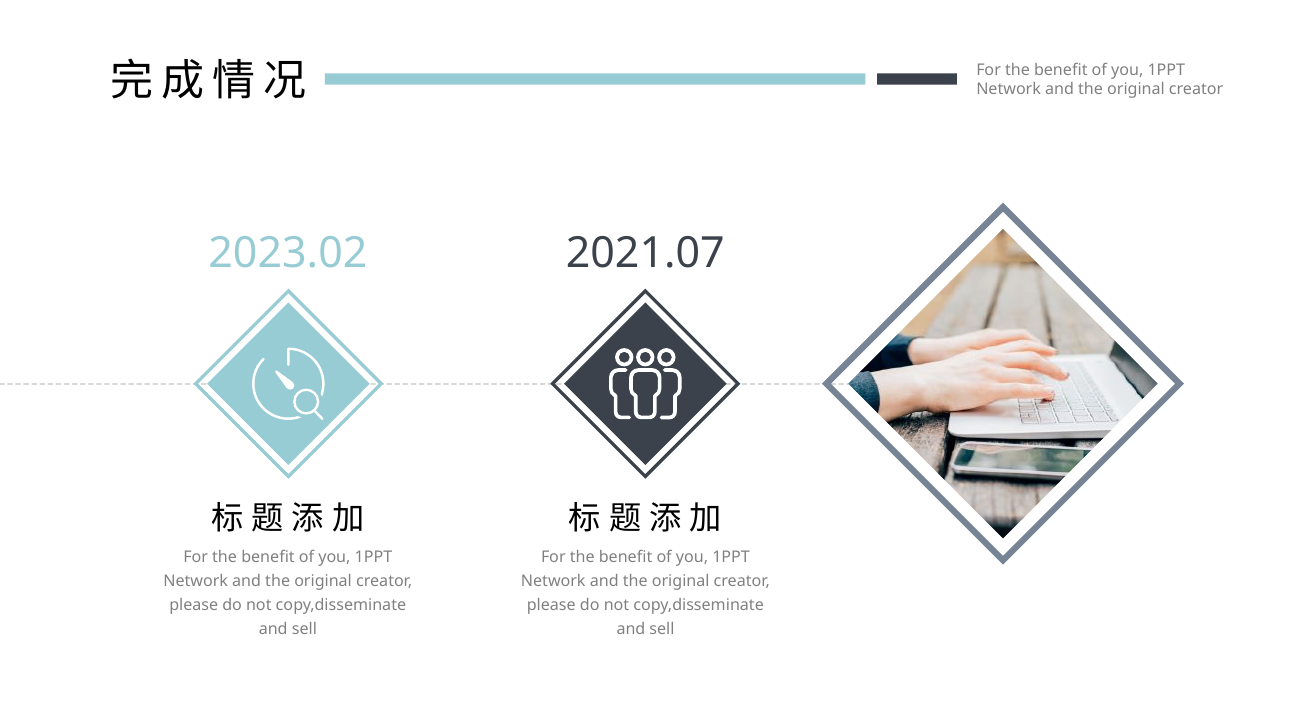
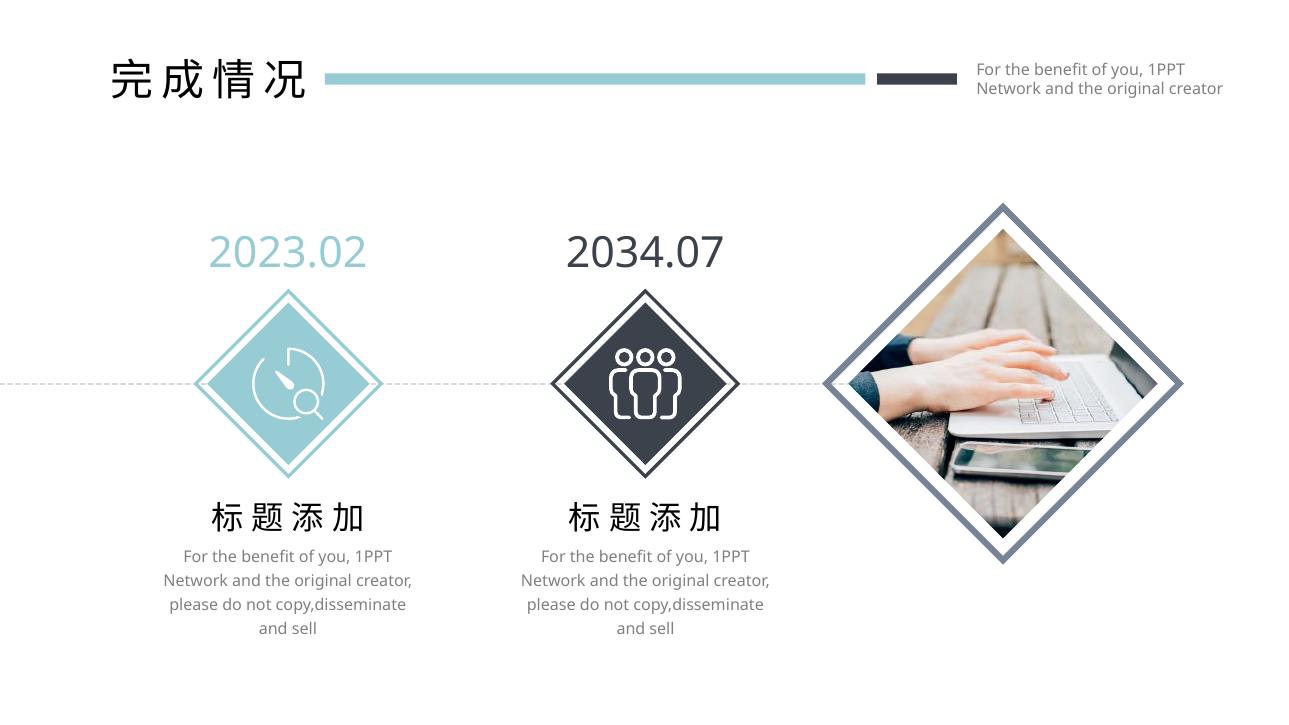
2021.07: 2021.07 -> 2034.07
